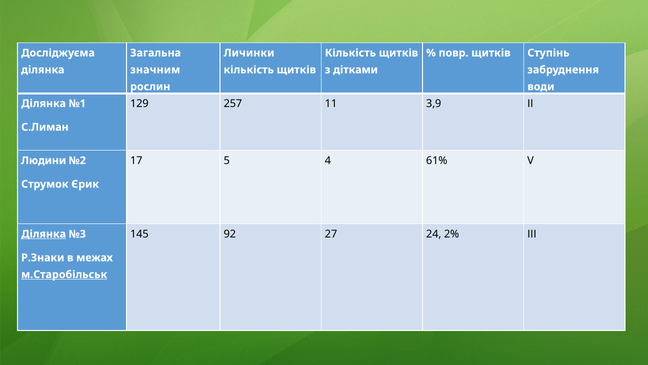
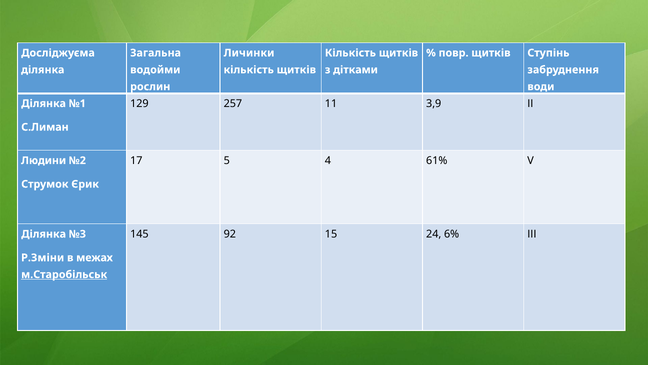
значним: значним -> водойми
27: 27 -> 15
2%: 2% -> 6%
Ділянка at (44, 234) underline: present -> none
Р.Знаки: Р.Знаки -> Р.Зміни
